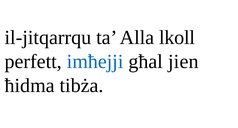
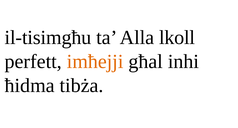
il-jitqarrqu: il-jitqarrqu -> il-tisimgħu
imħejji colour: blue -> orange
jien: jien -> inhi
